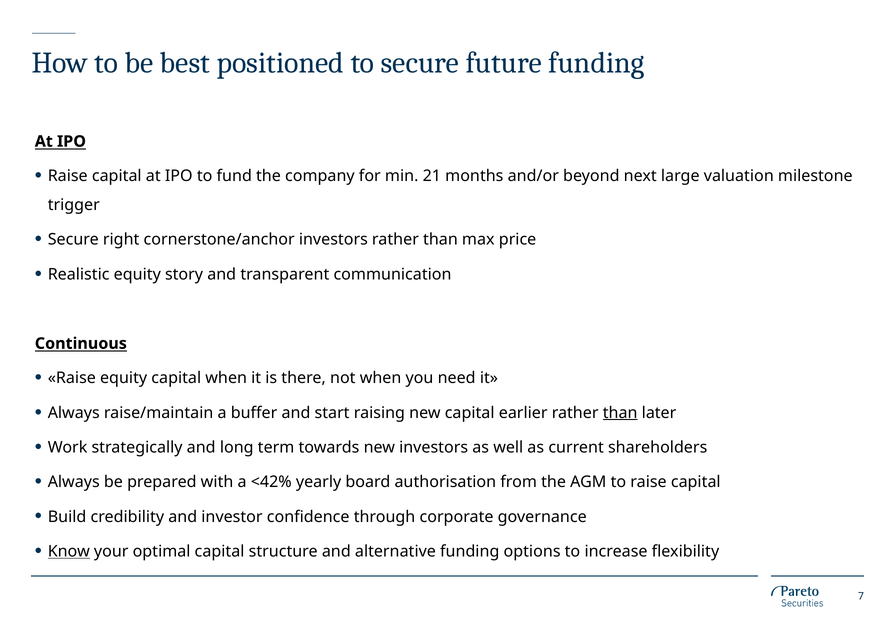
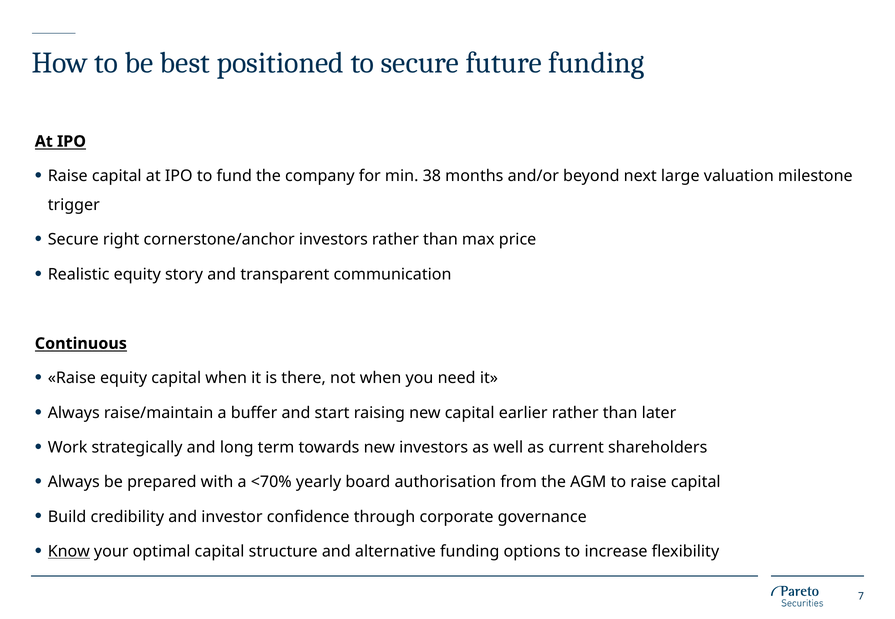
21: 21 -> 38
than at (620, 413) underline: present -> none
<42%: <42% -> <70%
